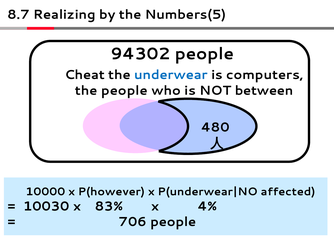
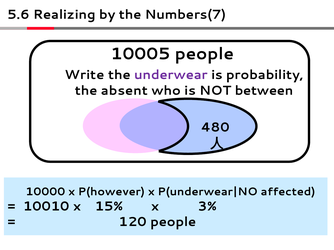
8.7: 8.7 -> 5.6
Numbers(5: Numbers(5 -> Numbers(7
94302: 94302 -> 10005
Cheat: Cheat -> Write
underwear colour: blue -> purple
computers: computers -> probability
the people: people -> absent
10030: 10030 -> 10010
83%: 83% -> 15%
4%: 4% -> 3%
706: 706 -> 120
